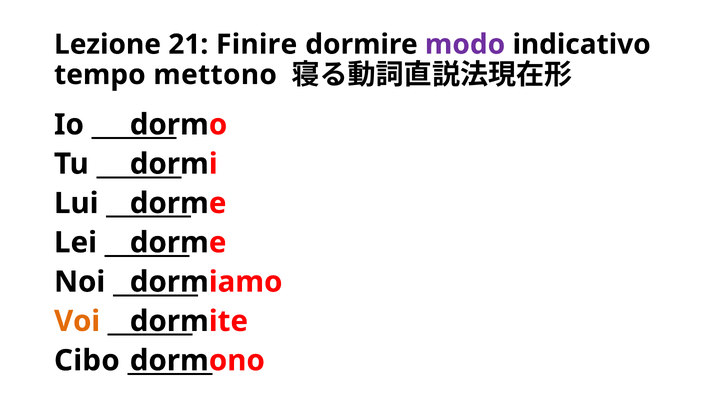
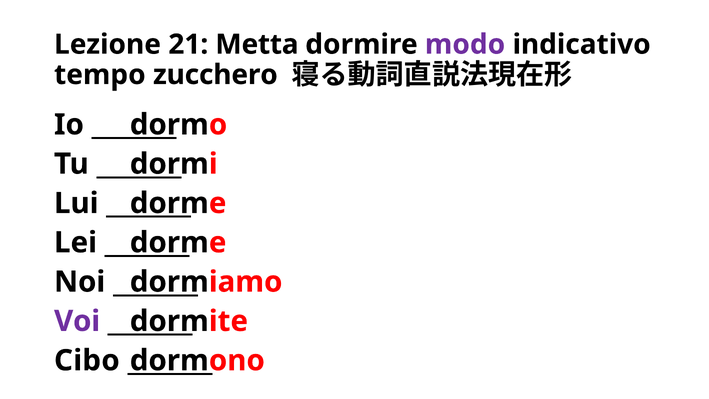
Finire: Finire -> Metta
mettono: mettono -> zucchero
Voi colour: orange -> purple
